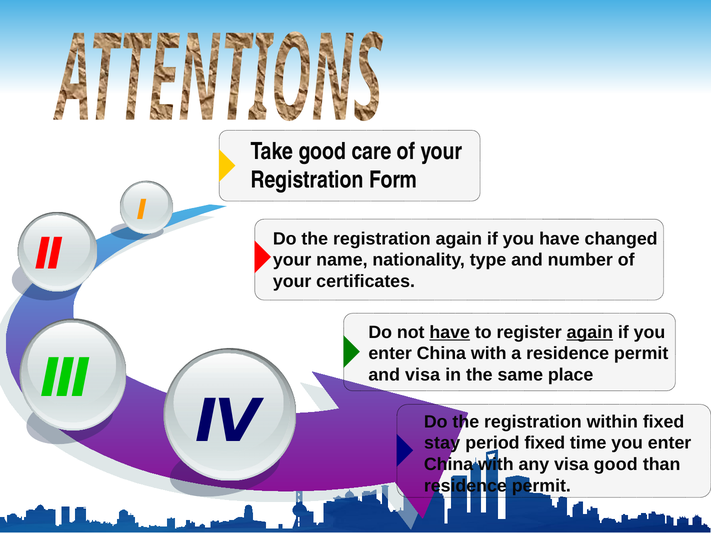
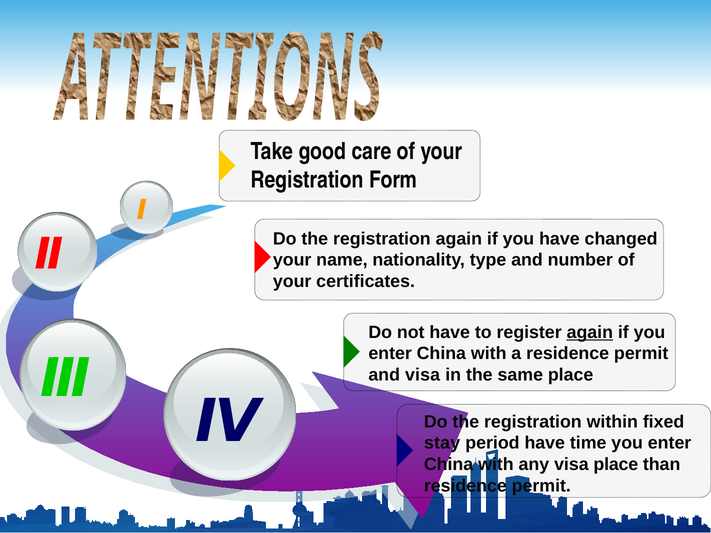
have at (450, 332) underline: present -> none
period fixed: fixed -> have
visa good: good -> place
